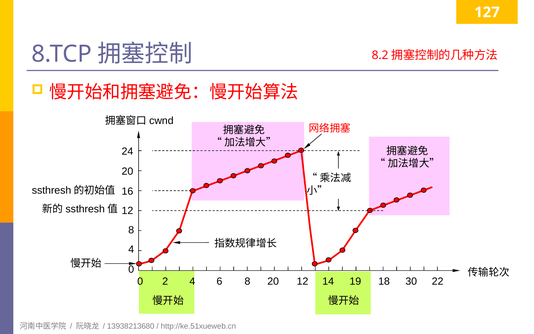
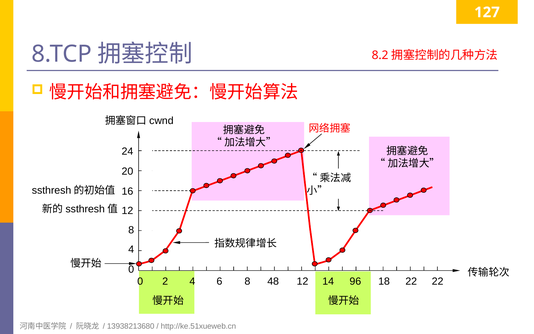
8 20: 20 -> 48
19: 19 -> 96
18 30: 30 -> 22
